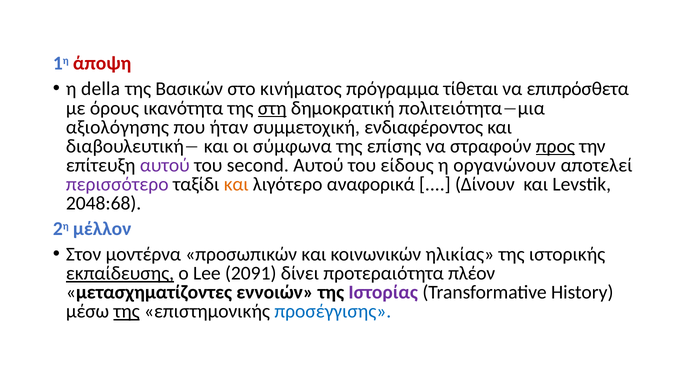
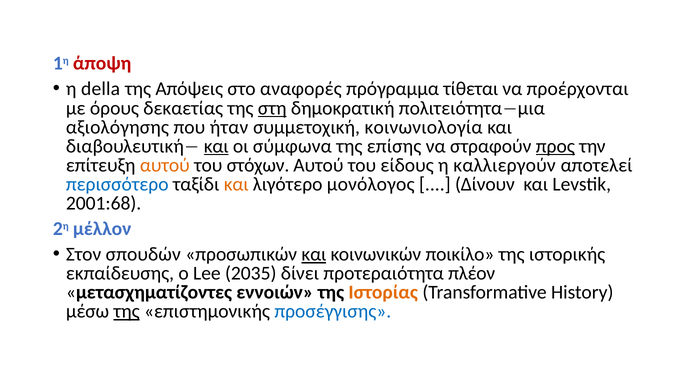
Βασικών: Βασικών -> Απόψεις
κινήματος: κινήματος -> αναφορές
επιπρόσθετα: επιπρόσθετα -> προέρχονται
ικανότητα: ικανότητα -> δεκαετίας
ενδιαφέροντος: ενδιαφέροντος -> κοινωνιολογία
και at (216, 146) underline: none -> present
αυτού at (165, 165) colour: purple -> orange
second: second -> στόχων
οργανώνουν: οργανώνουν -> καλλιεργούν
περισσότερο colour: purple -> blue
αναφορικά: αναφορικά -> μονόλογος
2048:68: 2048:68 -> 2001:68
μοντέρνα: μοντέρνα -> σπουδών
και at (314, 254) underline: none -> present
ηλικίας: ηλικίας -> ποικίλο
εκπαίδευσης underline: present -> none
2091: 2091 -> 2035
Ιστορίας colour: purple -> orange
